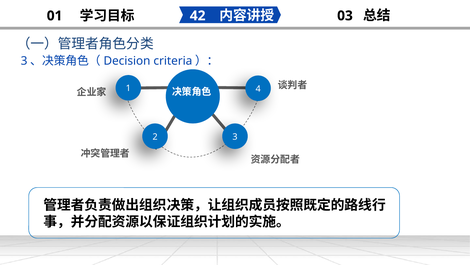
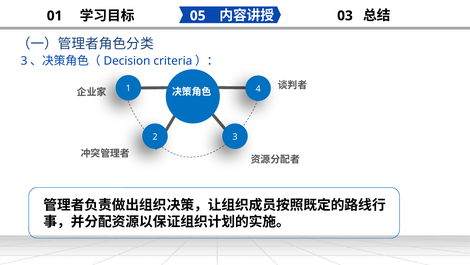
42: 42 -> 05
